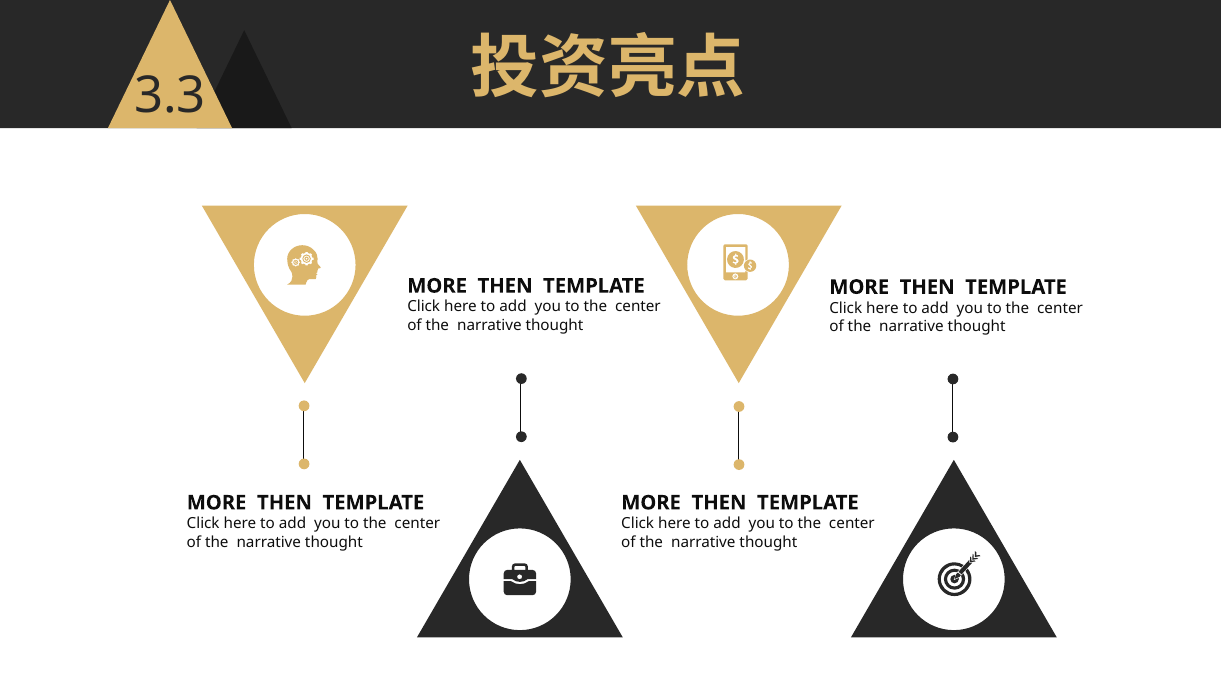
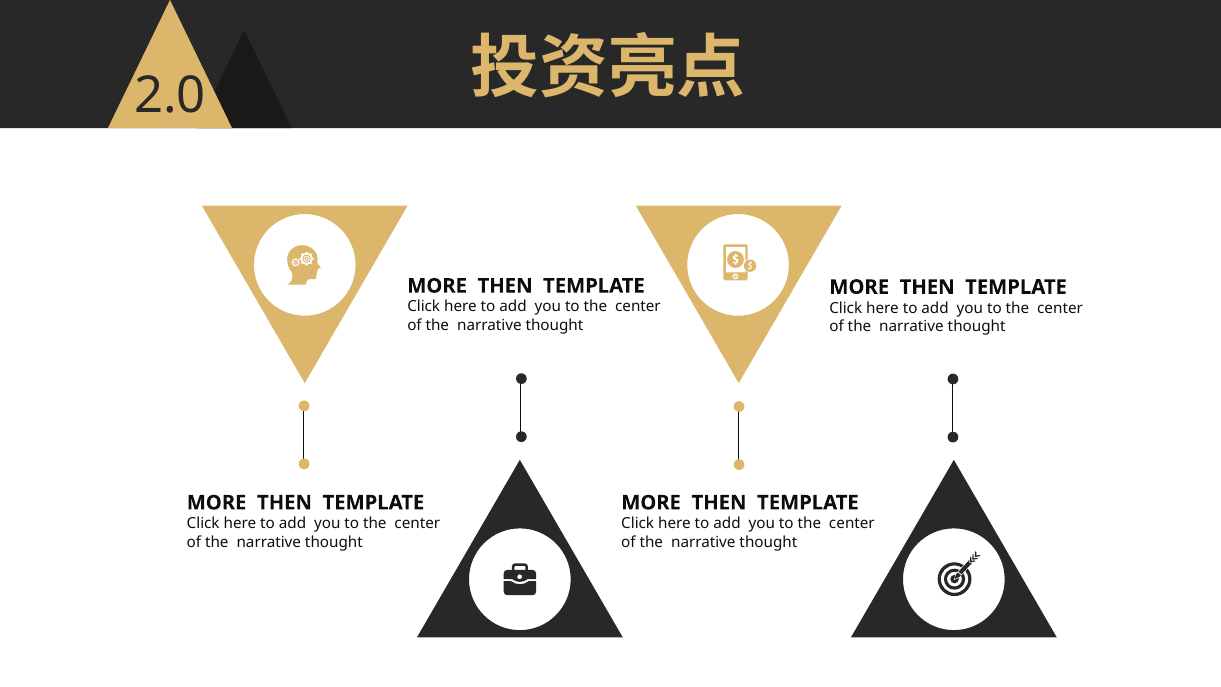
3.3: 3.3 -> 2.0
